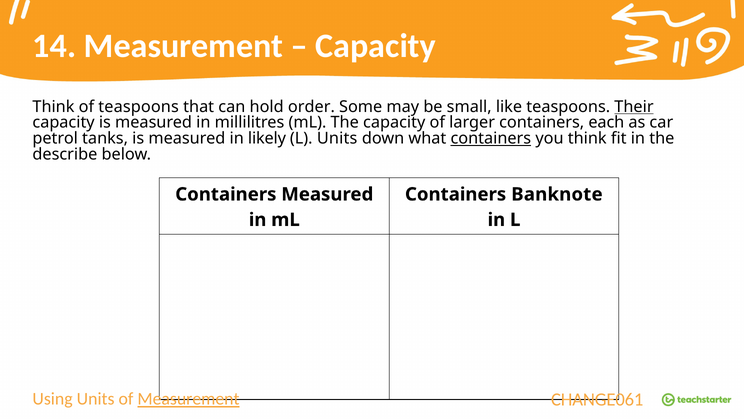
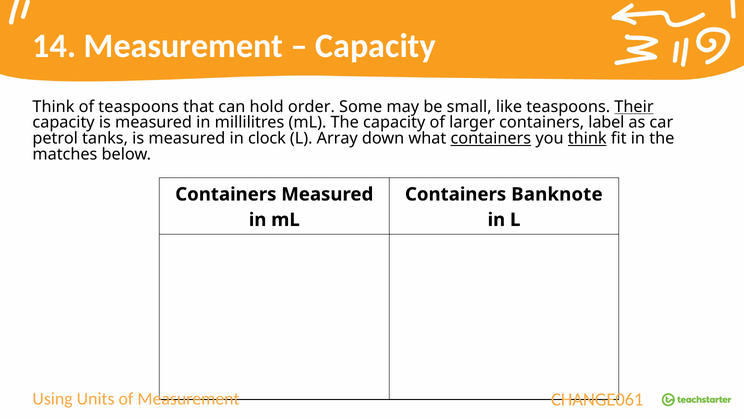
each: each -> label
likely: likely -> clock
L Units: Units -> Array
think at (587, 138) underline: none -> present
describe: describe -> matches
Measurement at (188, 399) underline: present -> none
